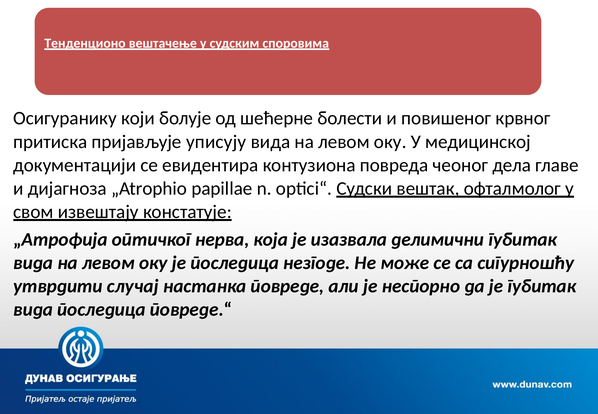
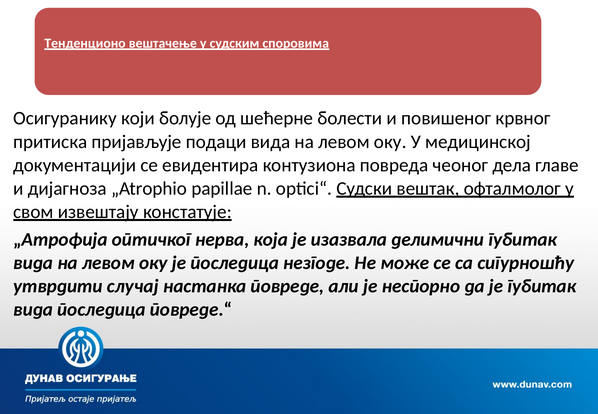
уписују: уписују -> подаци
